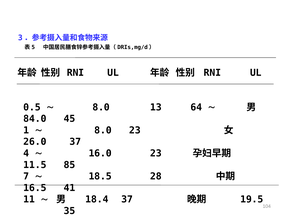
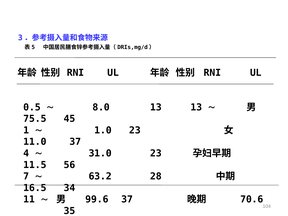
13 64: 64 -> 13
84.0: 84.0 -> 75.5
8.0 at (103, 130): 8.0 -> 1.0
26.0: 26.0 -> 11.0
16.0: 16.0 -> 31.0
85: 85 -> 56
18.5: 18.5 -> 63.2
16.5 41: 41 -> 34
18.4: 18.4 -> 99.6
19.5: 19.5 -> 70.6
